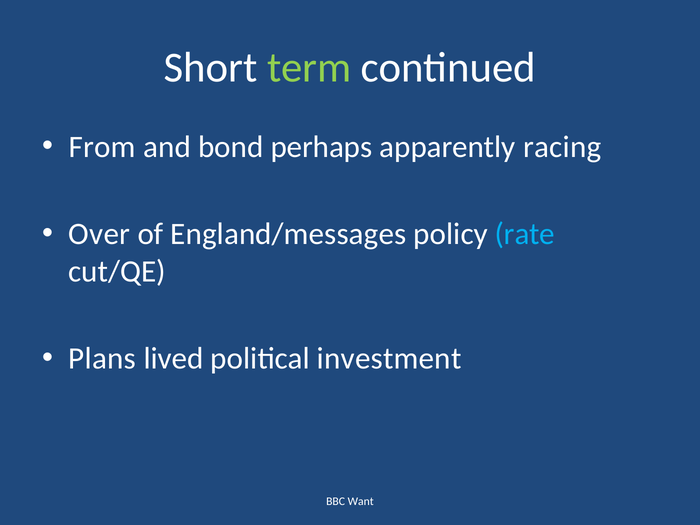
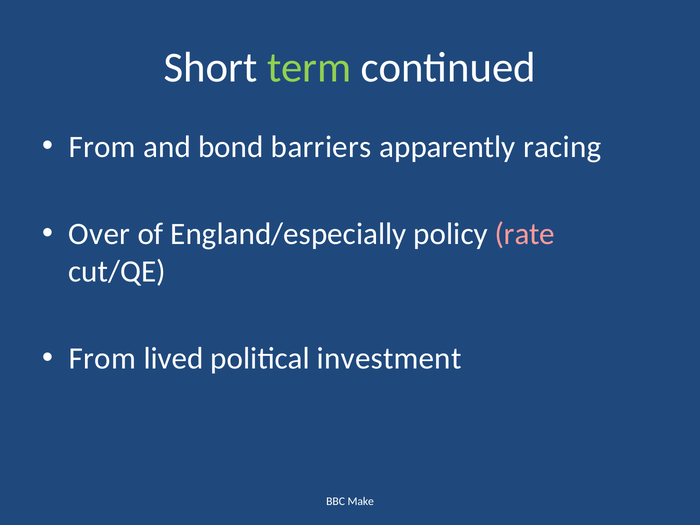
perhaps: perhaps -> barriers
England/messages: England/messages -> England/especially
rate colour: light blue -> pink
Plans at (102, 358): Plans -> From
Want: Want -> Make
